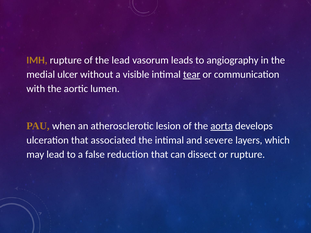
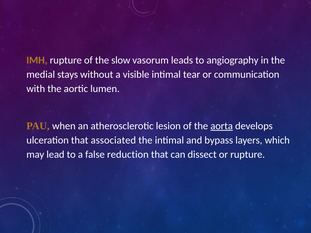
the lead: lead -> slow
ulcer: ulcer -> stays
tear underline: present -> none
severe: severe -> bypass
